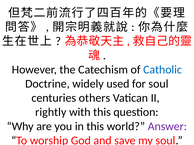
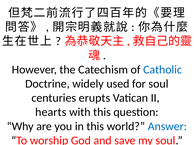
others: others -> erupts
rightly: rightly -> hearts
Answer colour: purple -> blue
